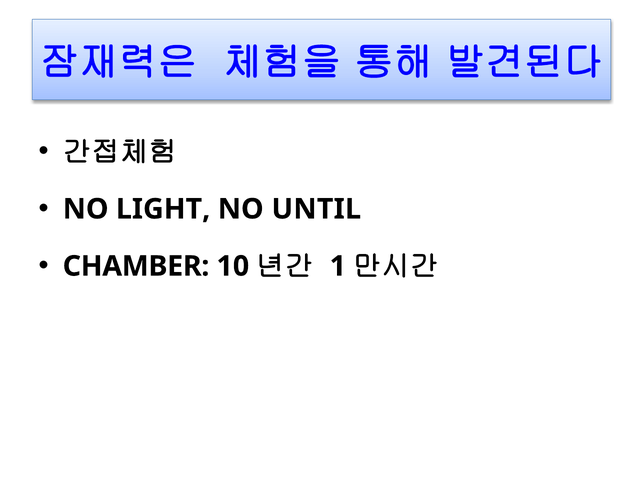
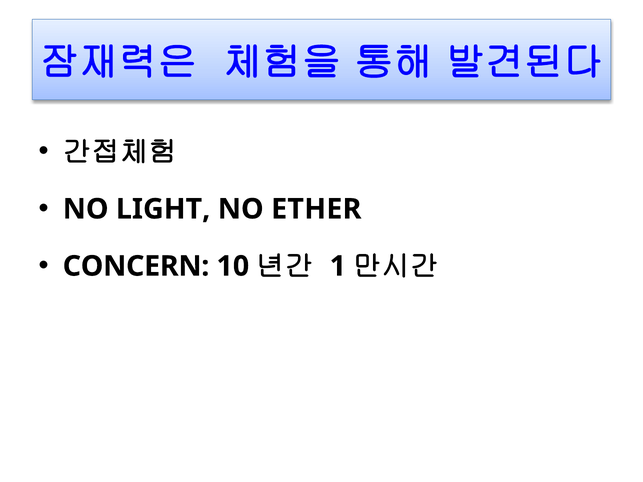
UNTIL: UNTIL -> ETHER
CHAMBER: CHAMBER -> CONCERN
